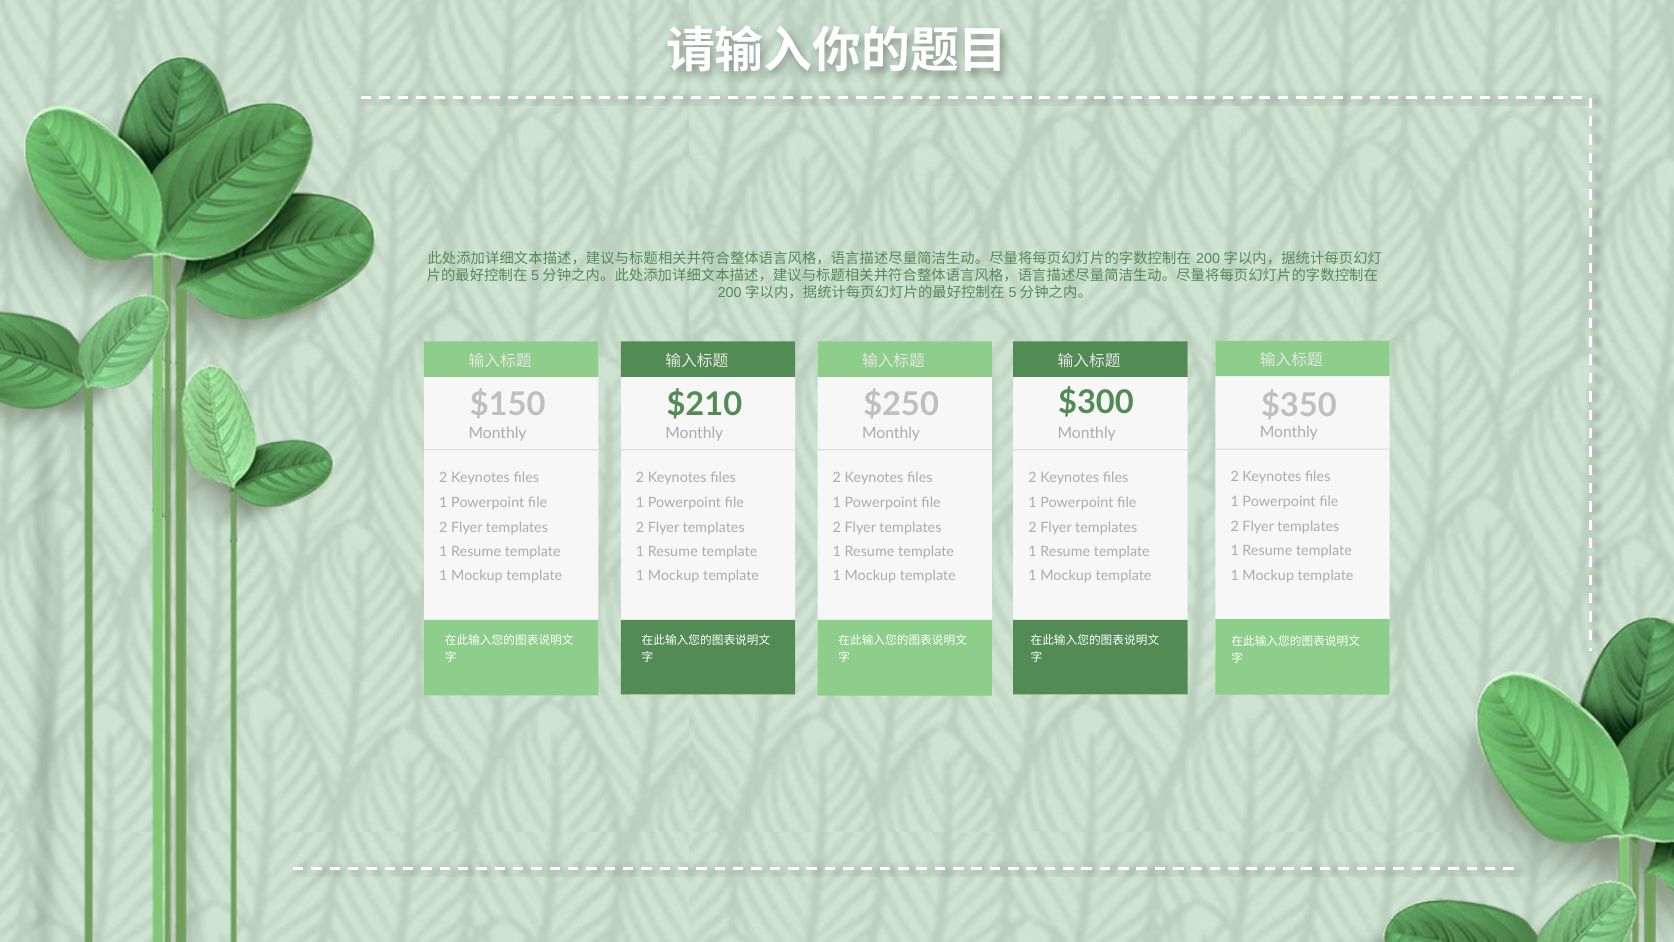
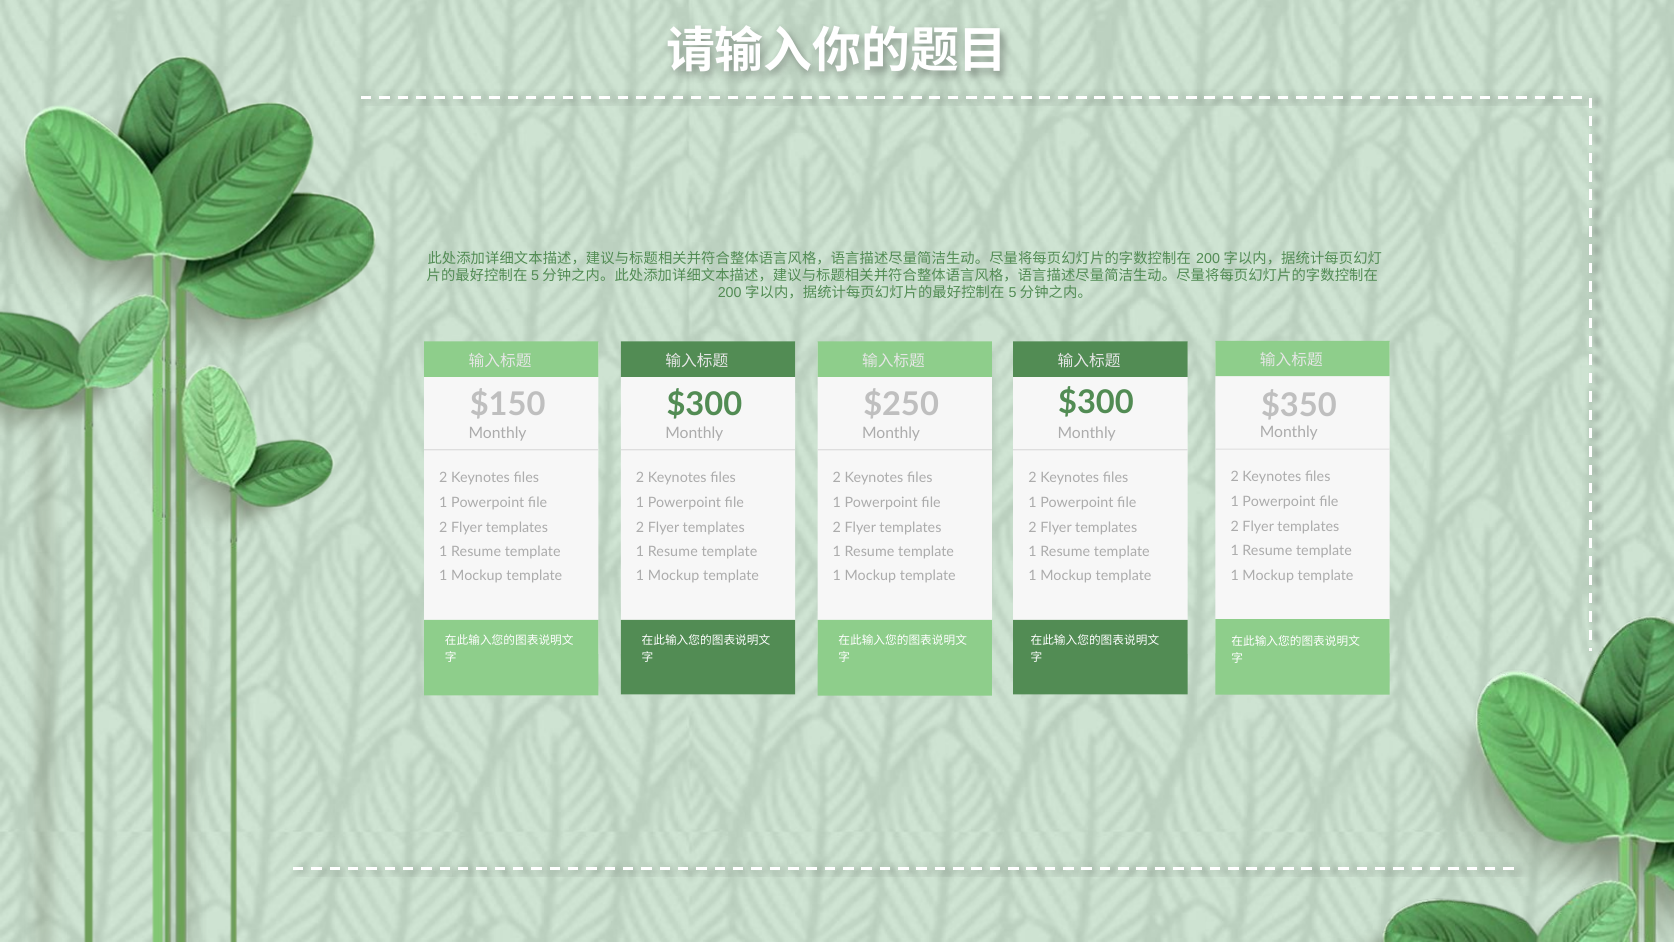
$210 at (704, 404): $210 -> $300
